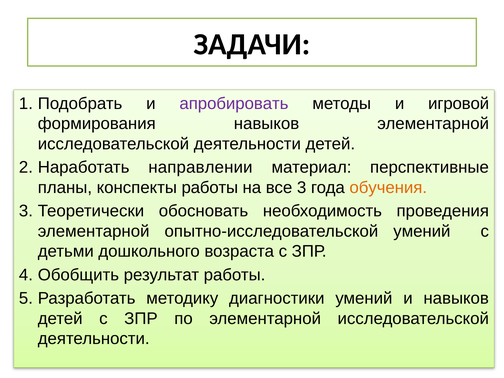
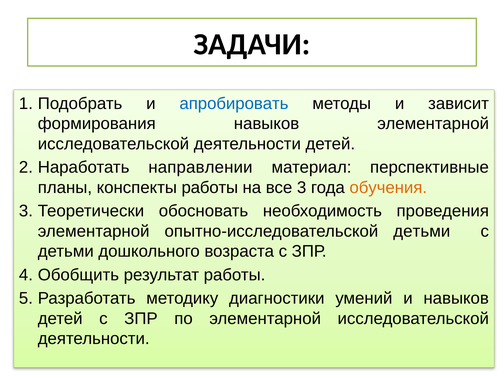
апробировать colour: purple -> blue
игровой: игровой -> зависит
опытно-исследовательской умений: умений -> детьми
